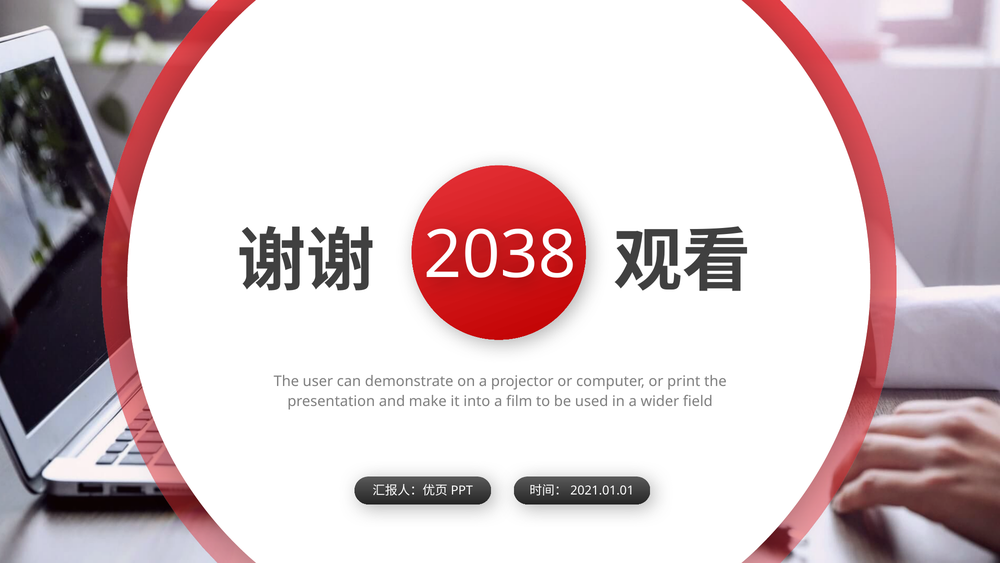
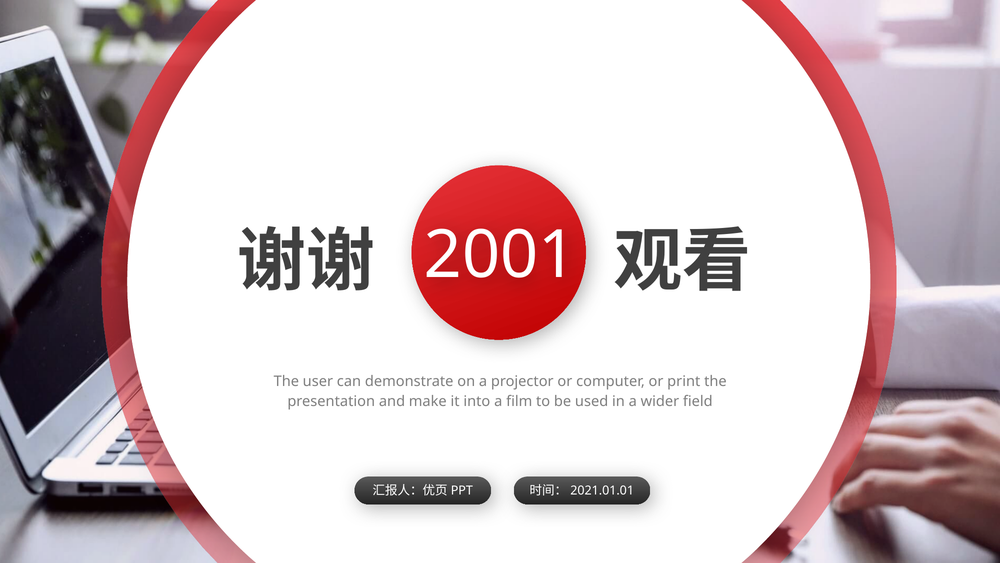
2038: 2038 -> 2001
